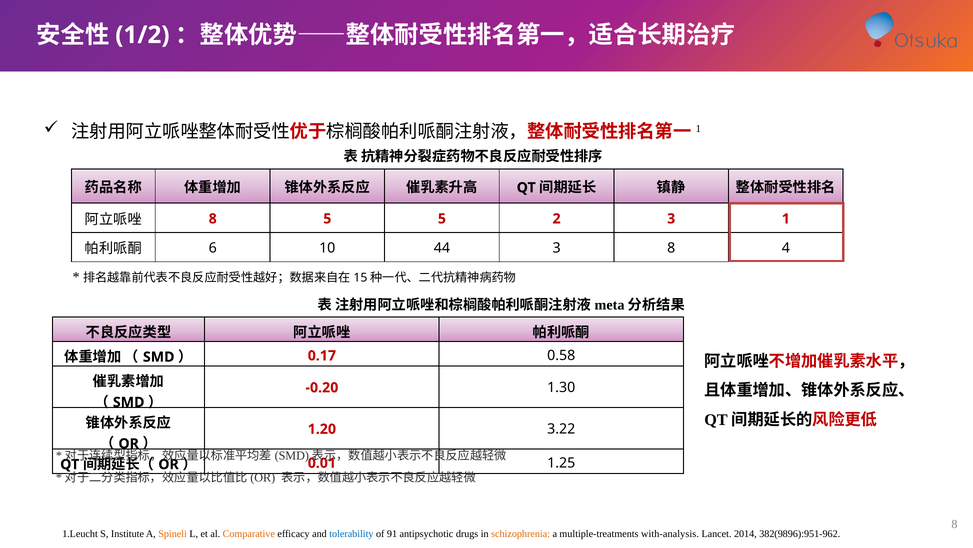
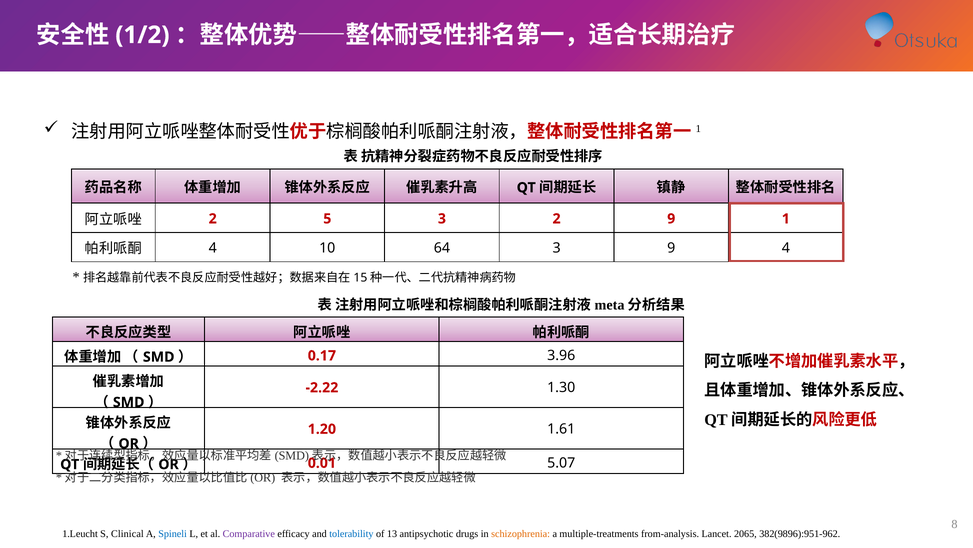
8 at (213, 218): 8 -> 2
5 5: 5 -> 3
2 3: 3 -> 9
6 at (213, 248): 6 -> 4
44: 44 -> 64
3 8: 8 -> 9
0.58: 0.58 -> 3.96
-0.20: -0.20 -> -2.22
3.22: 3.22 -> 1.61
1.25: 1.25 -> 5.07
Institute: Institute -> Clinical
Spineli colour: orange -> blue
Comparative colour: orange -> purple
91: 91 -> 13
with-analysis: with-analysis -> from-analysis
2014: 2014 -> 2065
